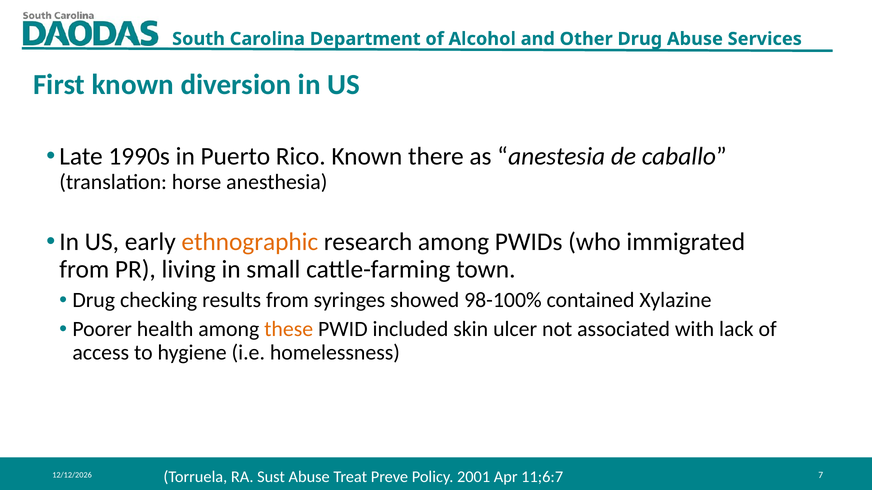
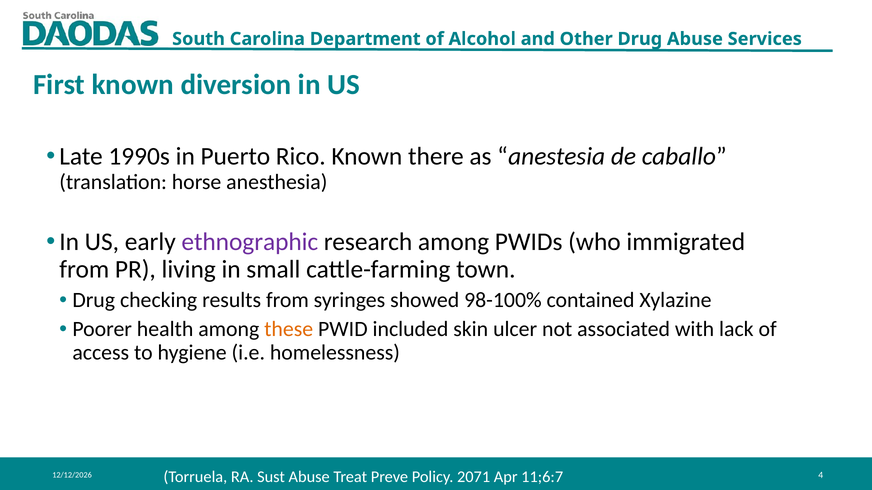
ethnographic colour: orange -> purple
2001: 2001 -> 2071
7: 7 -> 4
